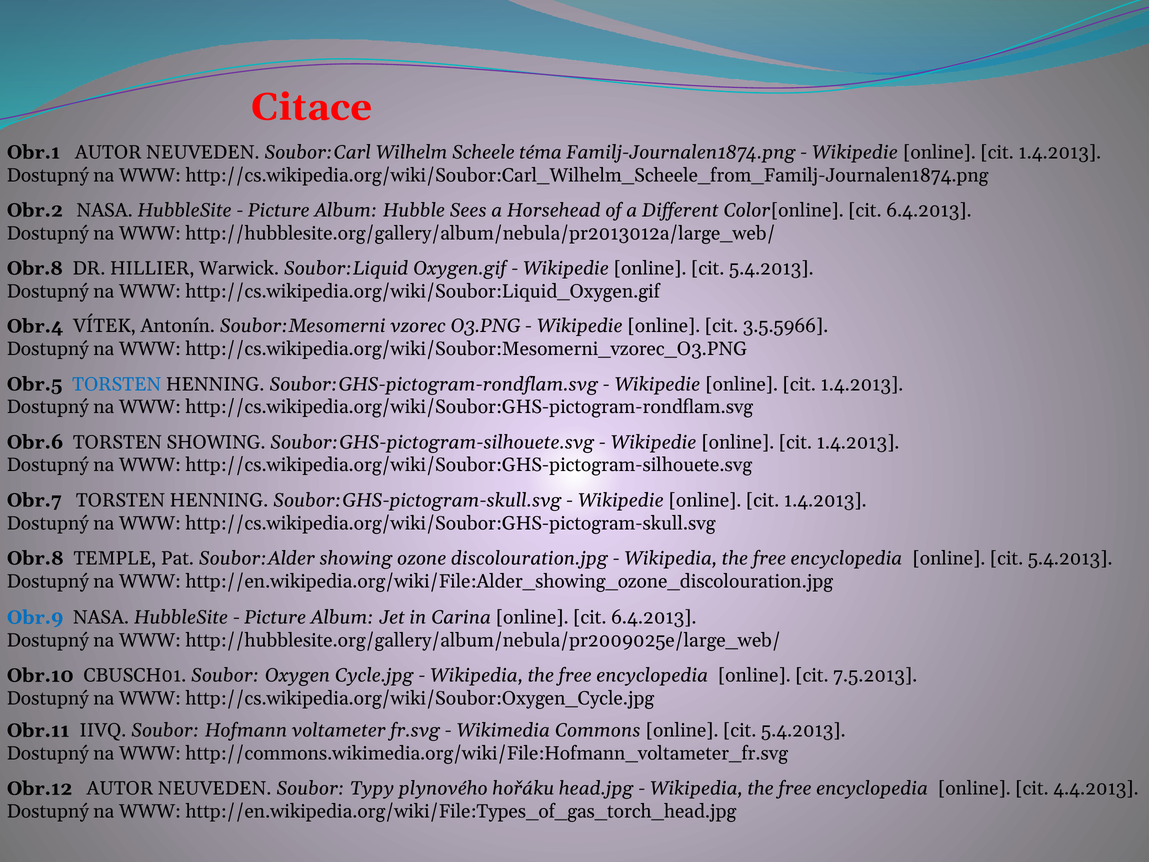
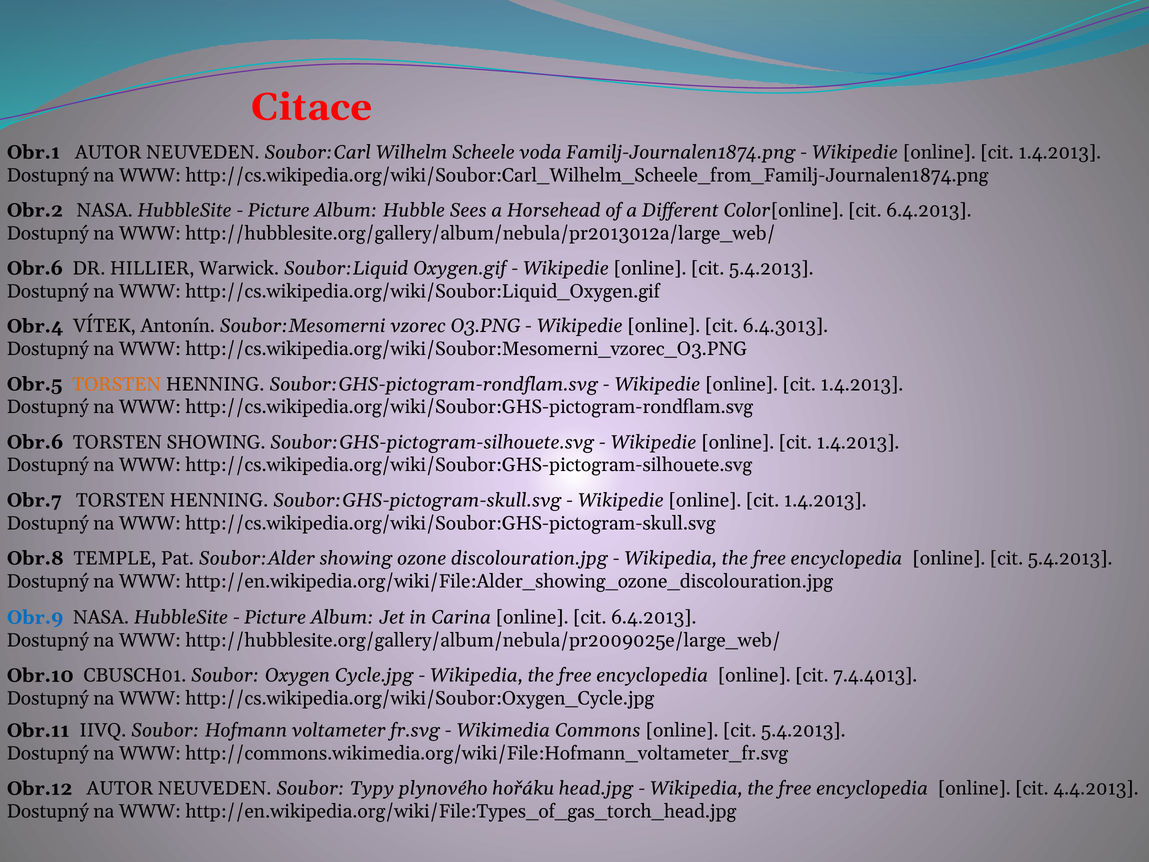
téma: téma -> voda
Obr.8 at (35, 268): Obr.8 -> Obr.6
3.5.5966: 3.5.5966 -> 6.4.3013
TORSTEN at (117, 384) colour: blue -> orange
7.5.2013: 7.5.2013 -> 7.4.4013
